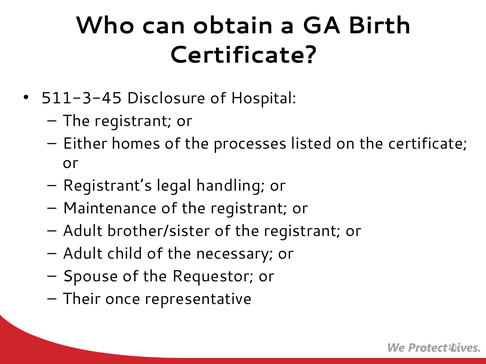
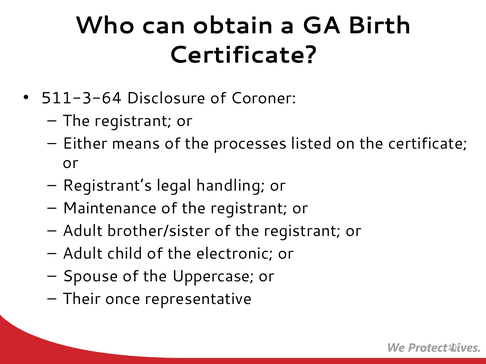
511-3-45: 511-3-45 -> 511-3-64
Hospital: Hospital -> Coroner
homes: homes -> means
necessary: necessary -> electronic
Requestor: Requestor -> Uppercase
